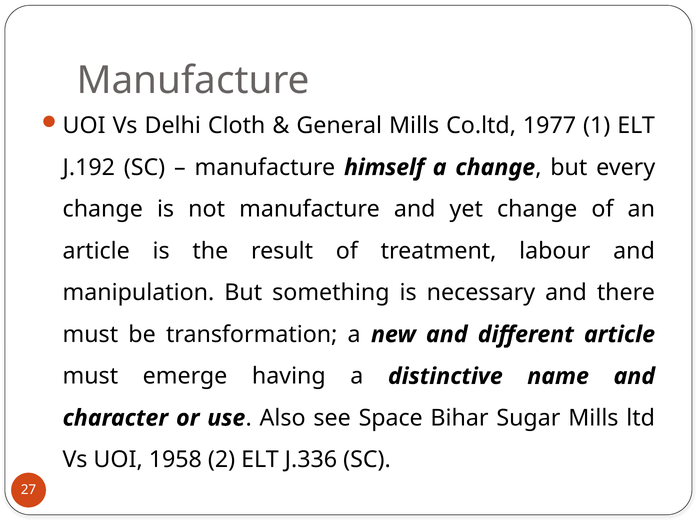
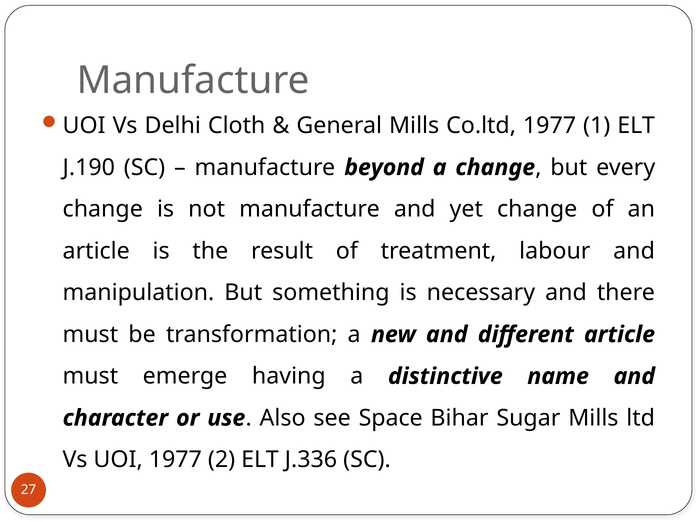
J.192: J.192 -> J.190
himself: himself -> beyond
UOI 1958: 1958 -> 1977
